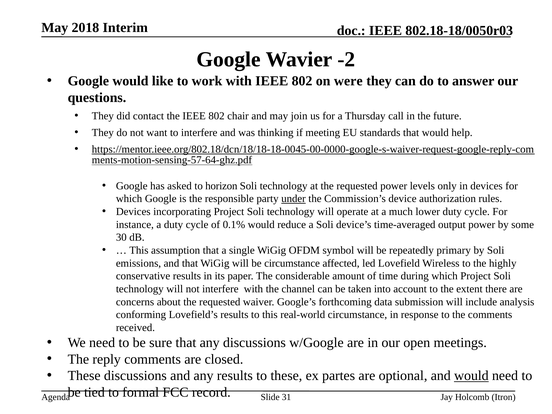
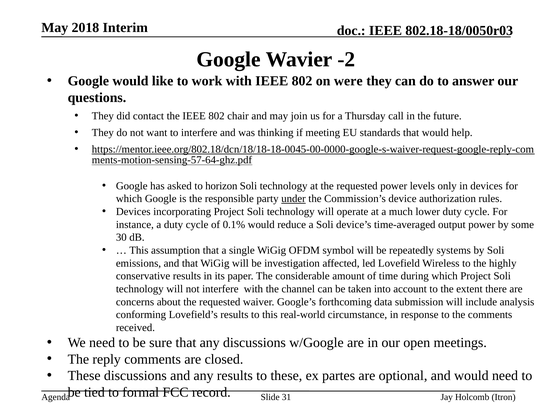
primary: primary -> systems
be circumstance: circumstance -> investigation
would at (471, 376) underline: present -> none
